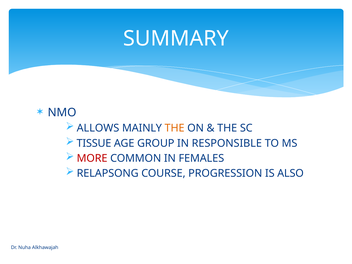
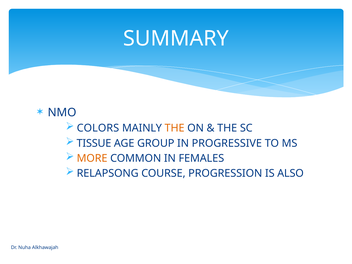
ALLOWS: ALLOWS -> COLORS
RESPONSIBLE: RESPONSIBLE -> PROGRESSIVE
MORE colour: red -> orange
